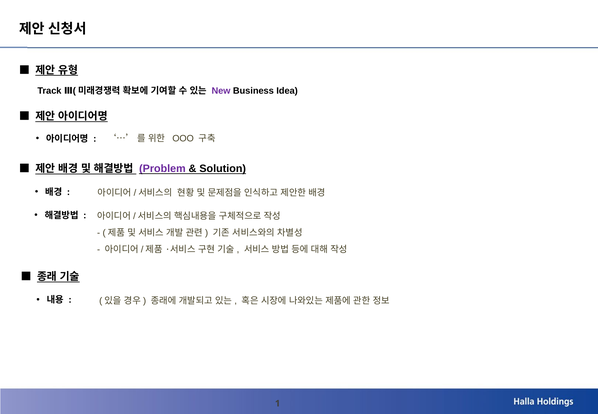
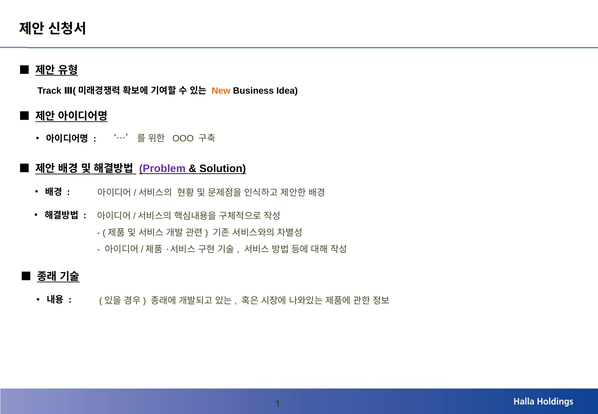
New colour: purple -> orange
